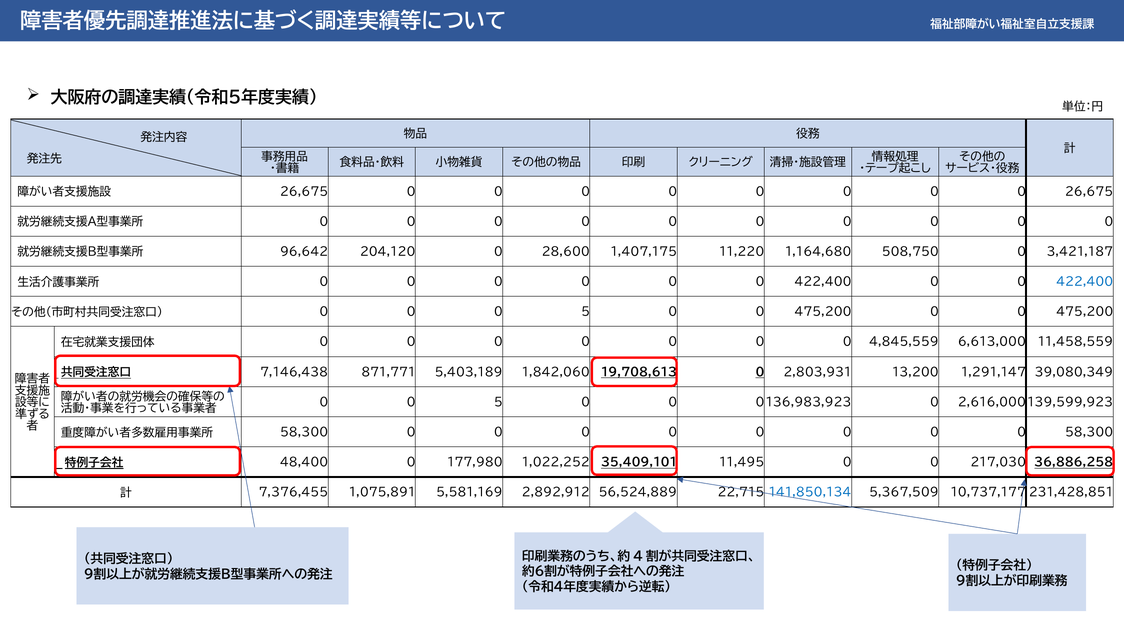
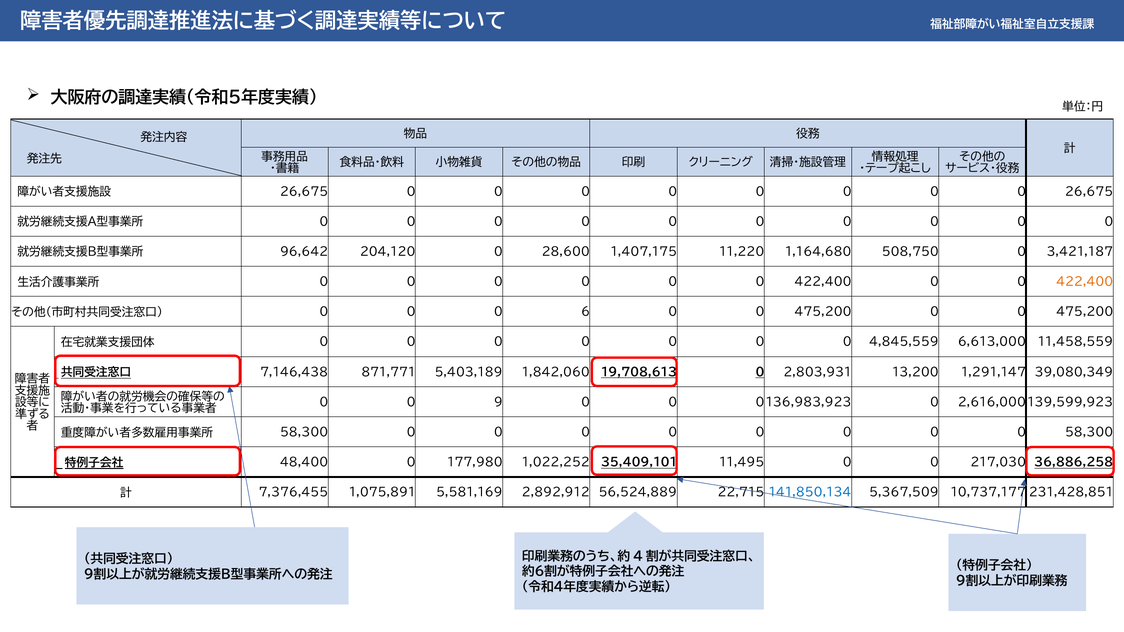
422,400 at (1085, 282) colour: blue -> orange
0 0 0 5: 5 -> 6
5 at (498, 402): 5 -> 9
